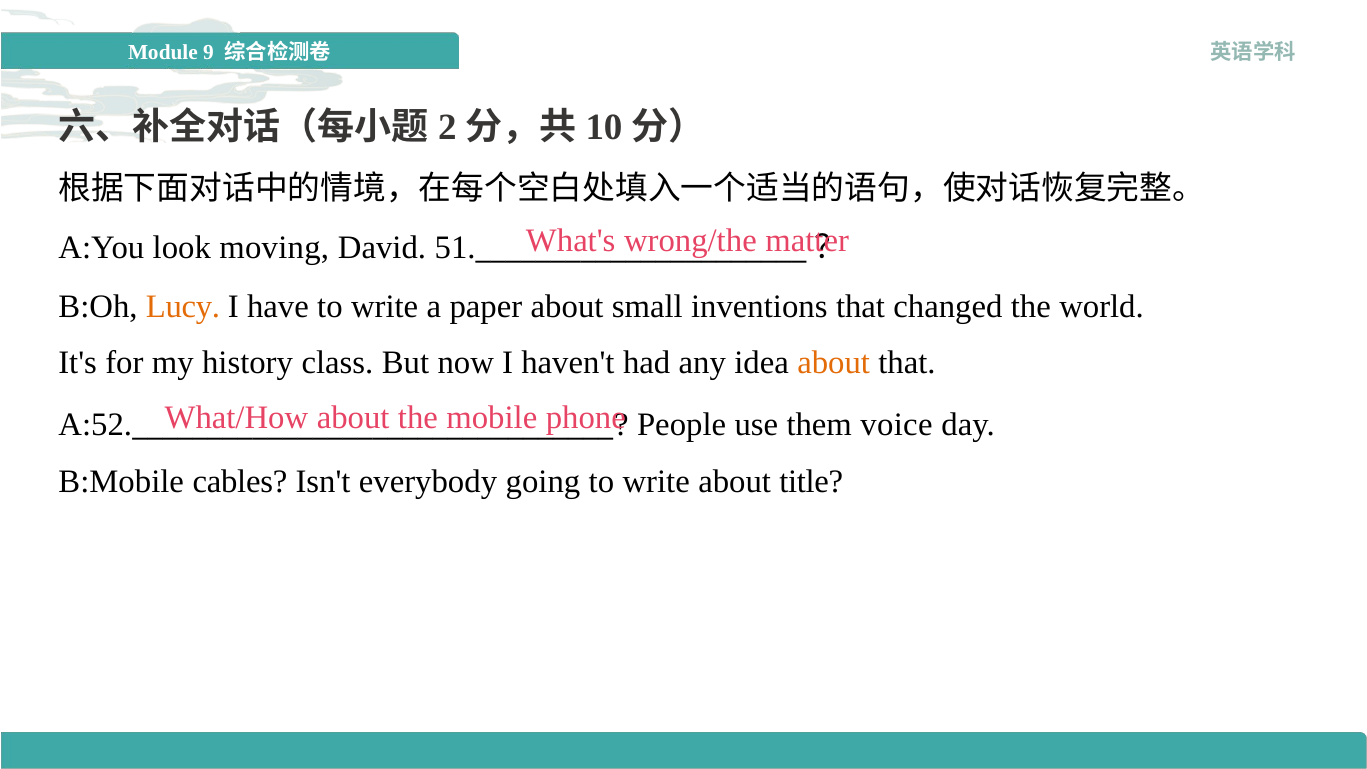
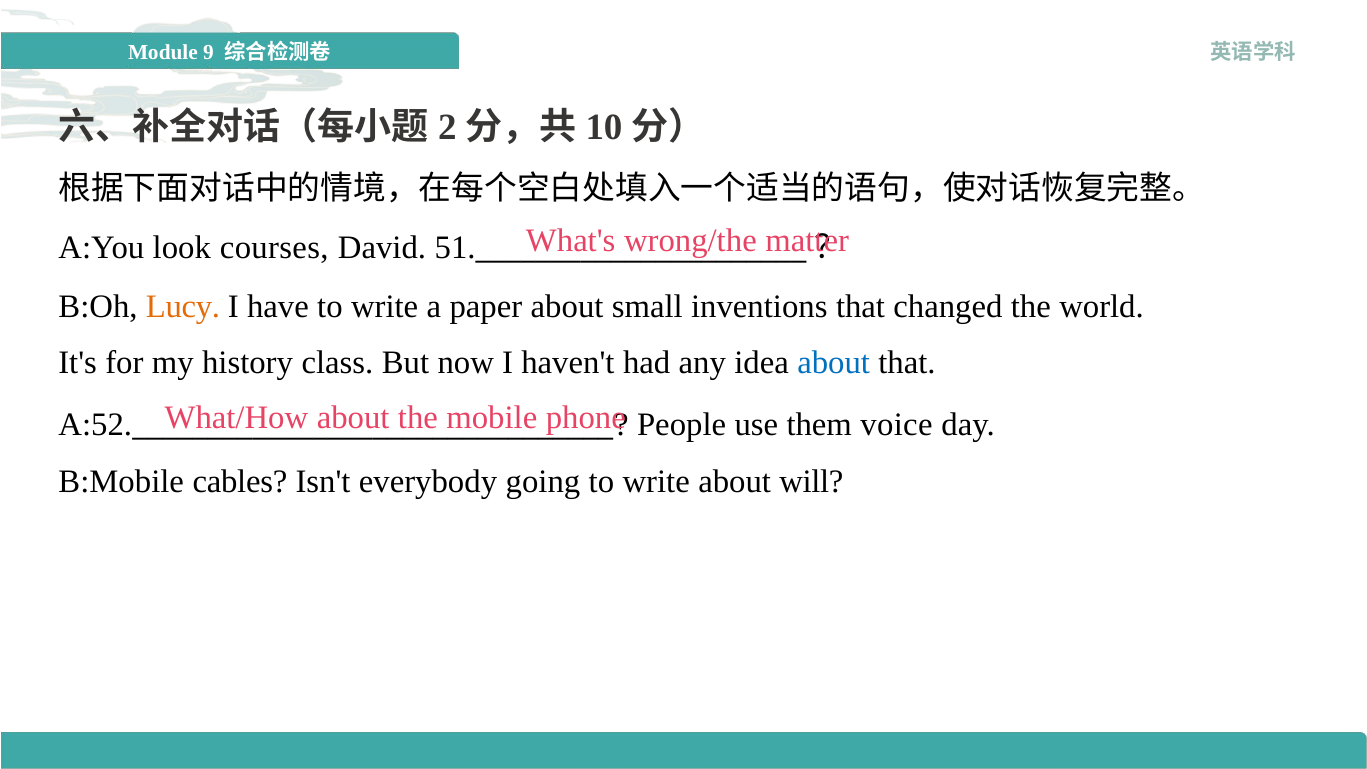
moving: moving -> courses
about at (834, 363) colour: orange -> blue
title: title -> will
